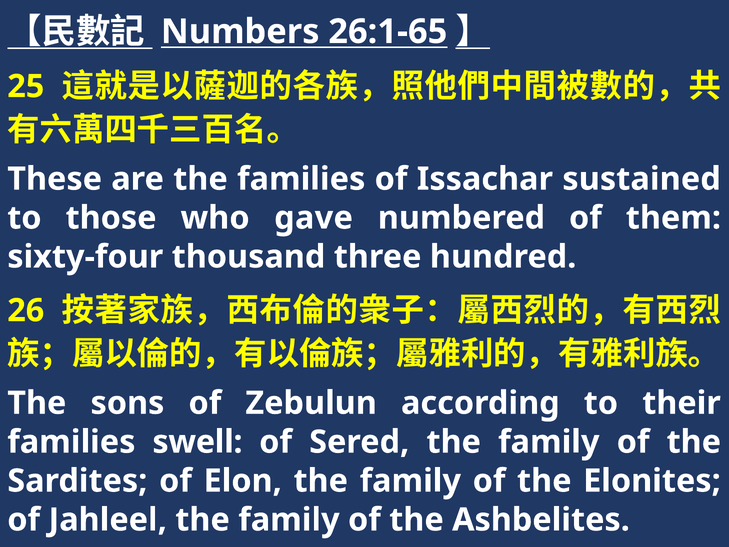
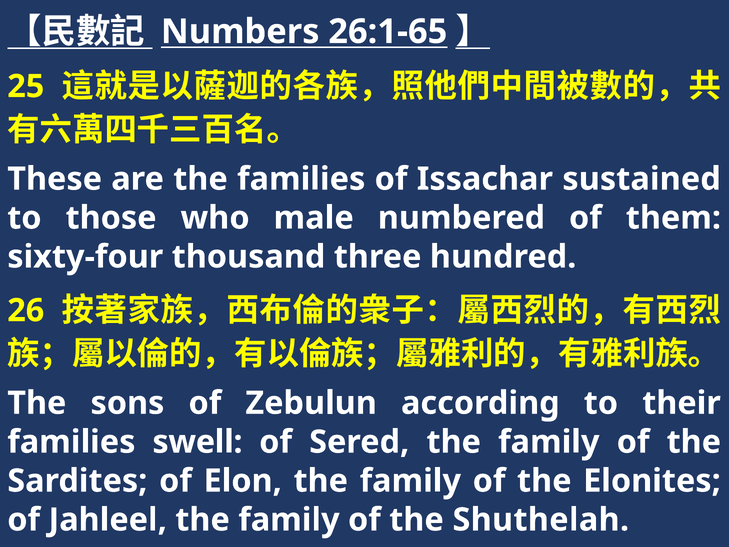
gave: gave -> male
Ashbelites: Ashbelites -> Shuthelah
